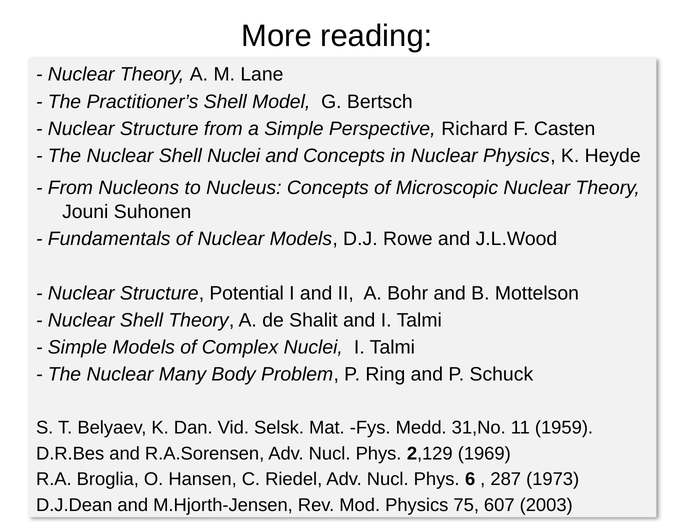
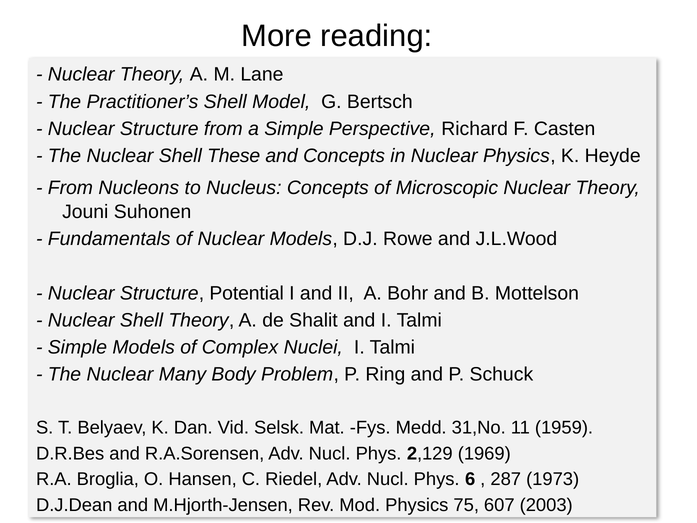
Shell Nuclei: Nuclei -> These
